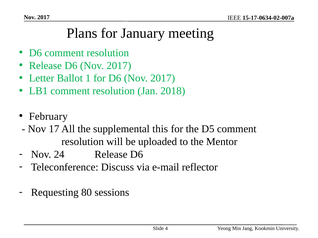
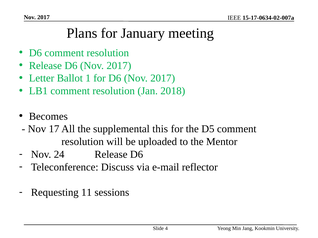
February: February -> Becomes
80: 80 -> 11
